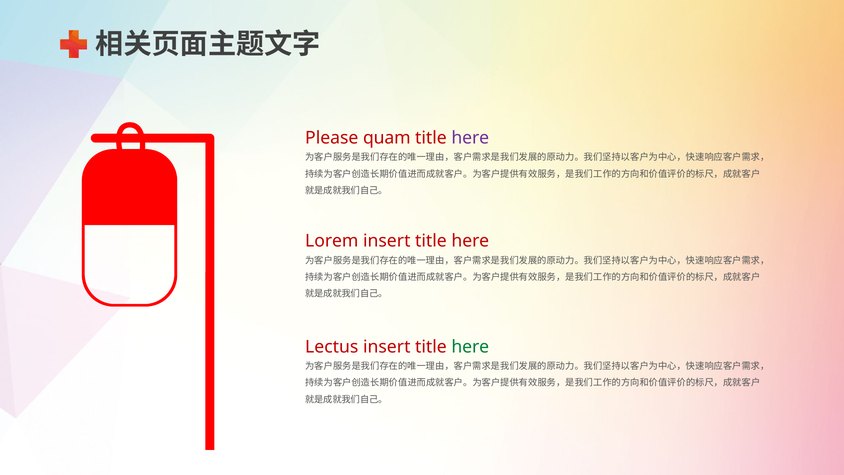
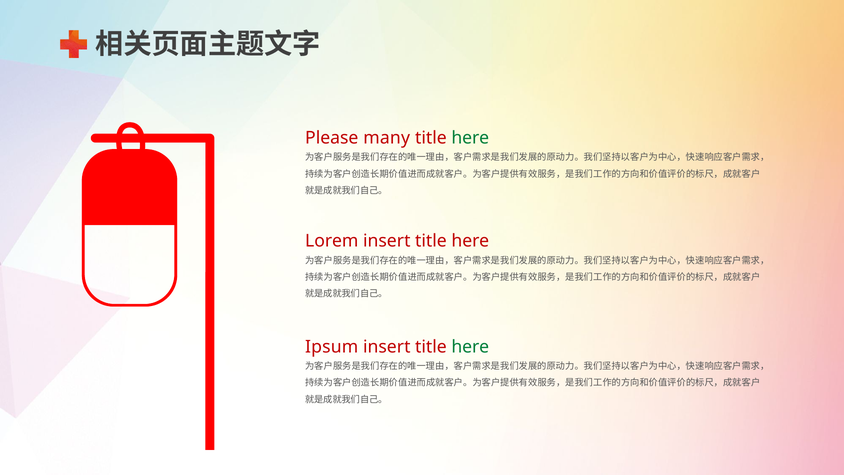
quam: quam -> many
here at (470, 138) colour: purple -> green
Lectus: Lectus -> Ipsum
